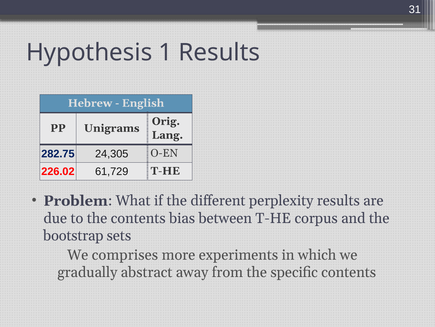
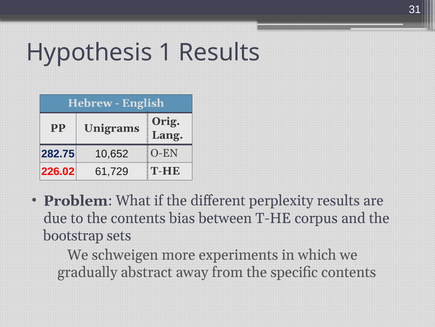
24,305: 24,305 -> 10,652
comprises: comprises -> schweigen
